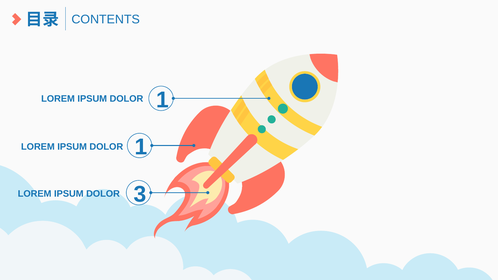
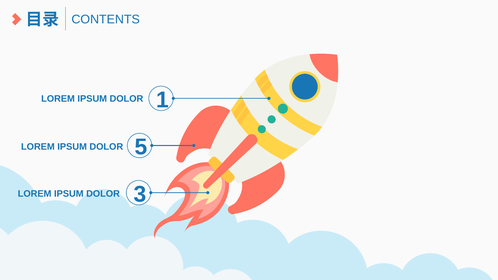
DOLOR 1: 1 -> 5
